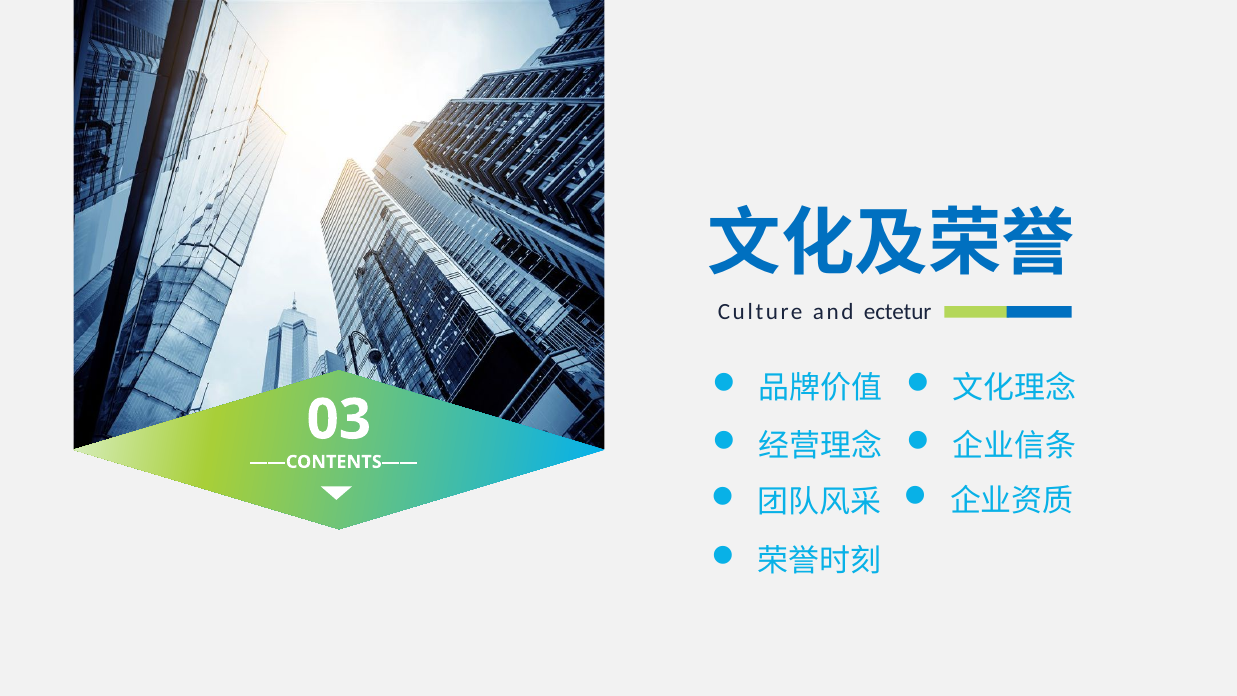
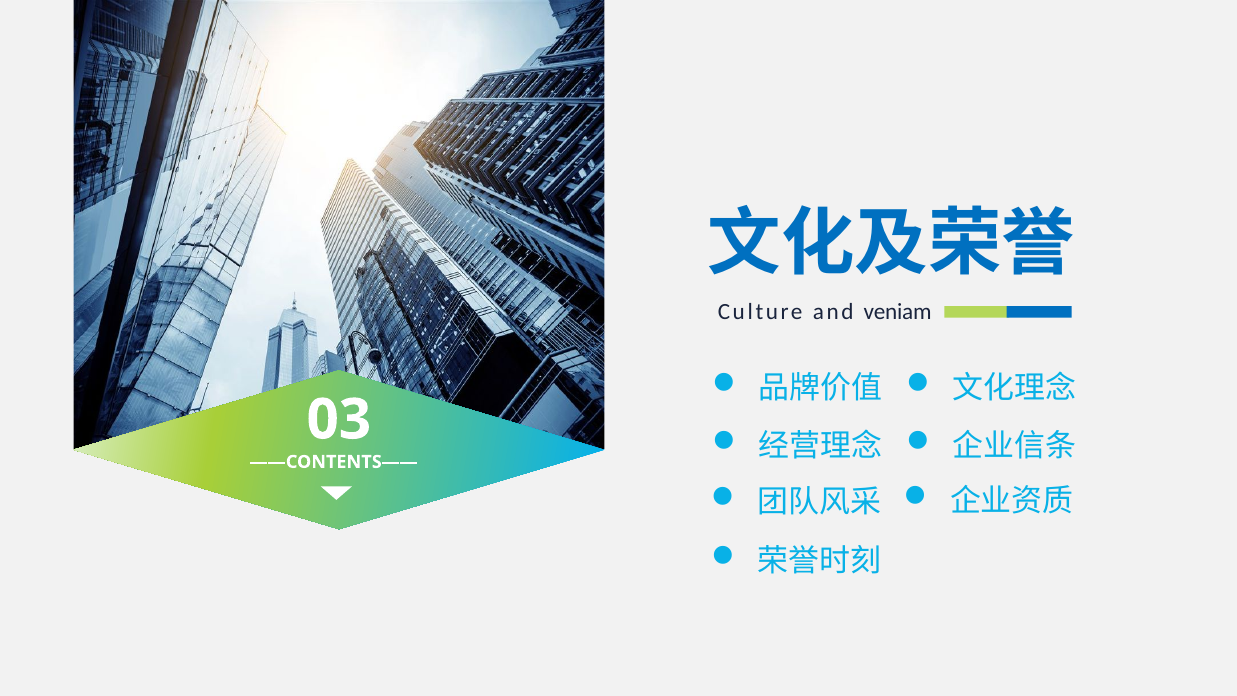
ectetur: ectetur -> veniam
